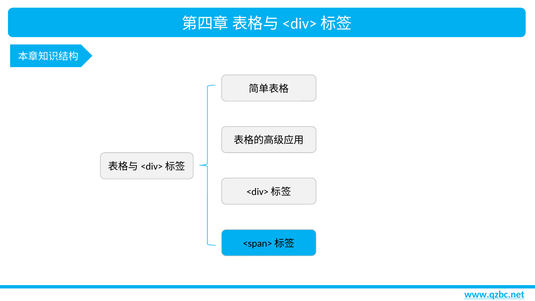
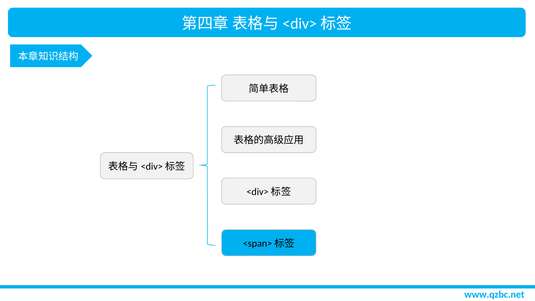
www.qzbc.net underline: present -> none
